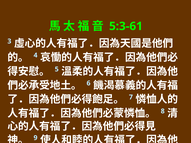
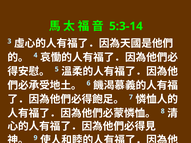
5:3-61: 5:3-61 -> 5:3-14
